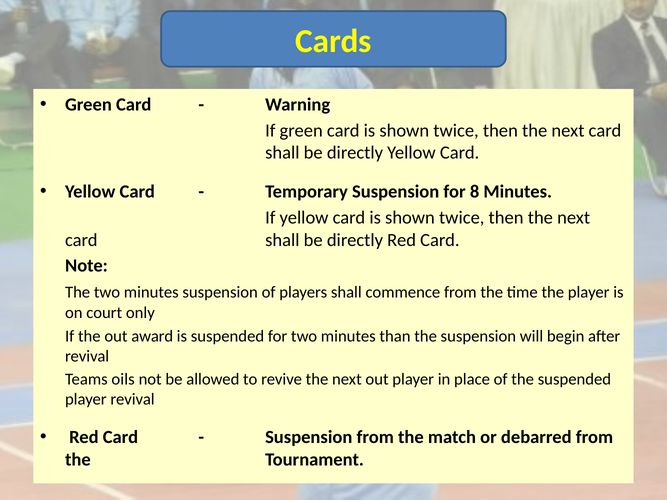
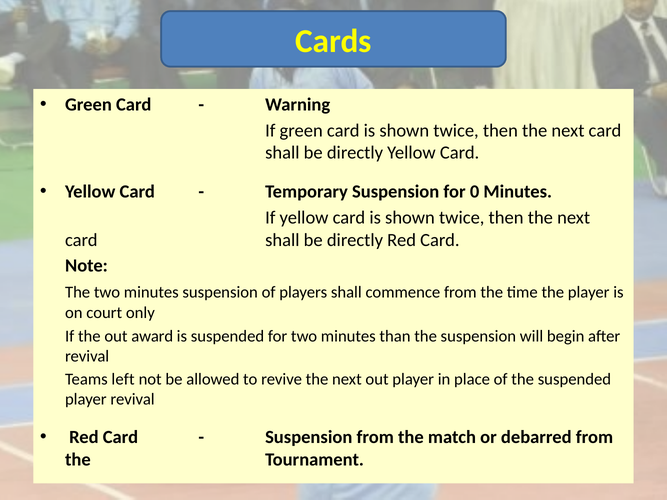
8: 8 -> 0
oils: oils -> left
